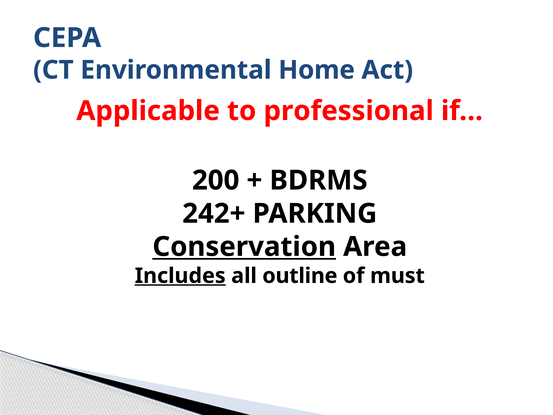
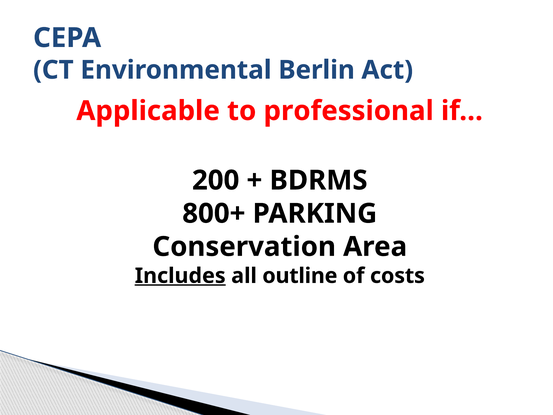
Home: Home -> Berlin
242+: 242+ -> 800+
Conservation underline: present -> none
must: must -> costs
